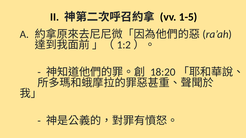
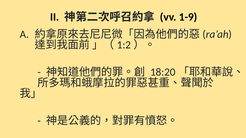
1-5: 1-5 -> 1-9
